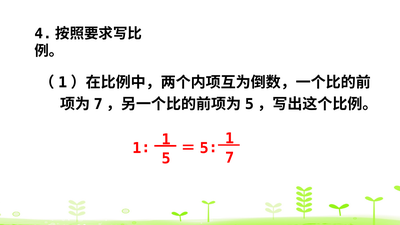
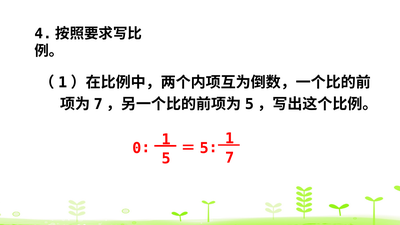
1∶: 1∶ -> 0∶
